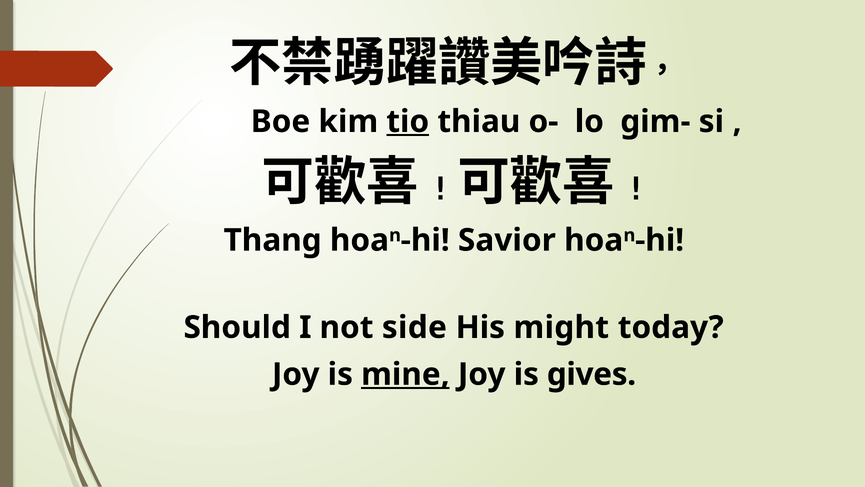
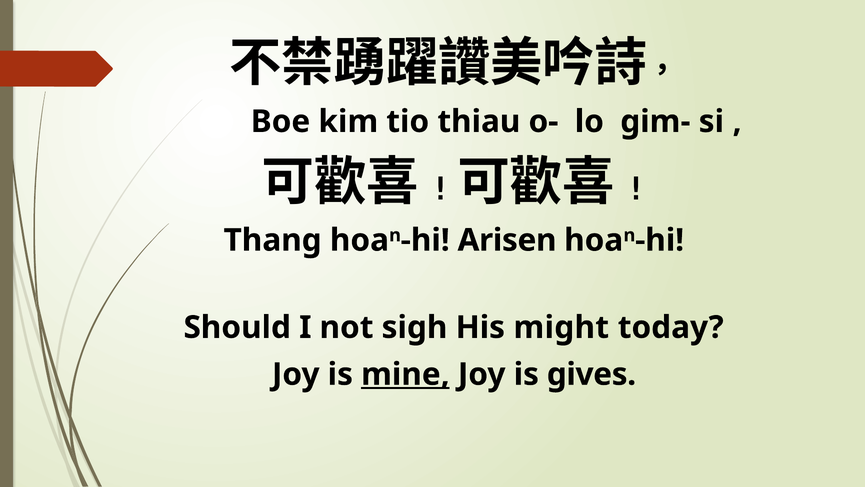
tio underline: present -> none
Savior: Savior -> Arisen
side: side -> sigh
